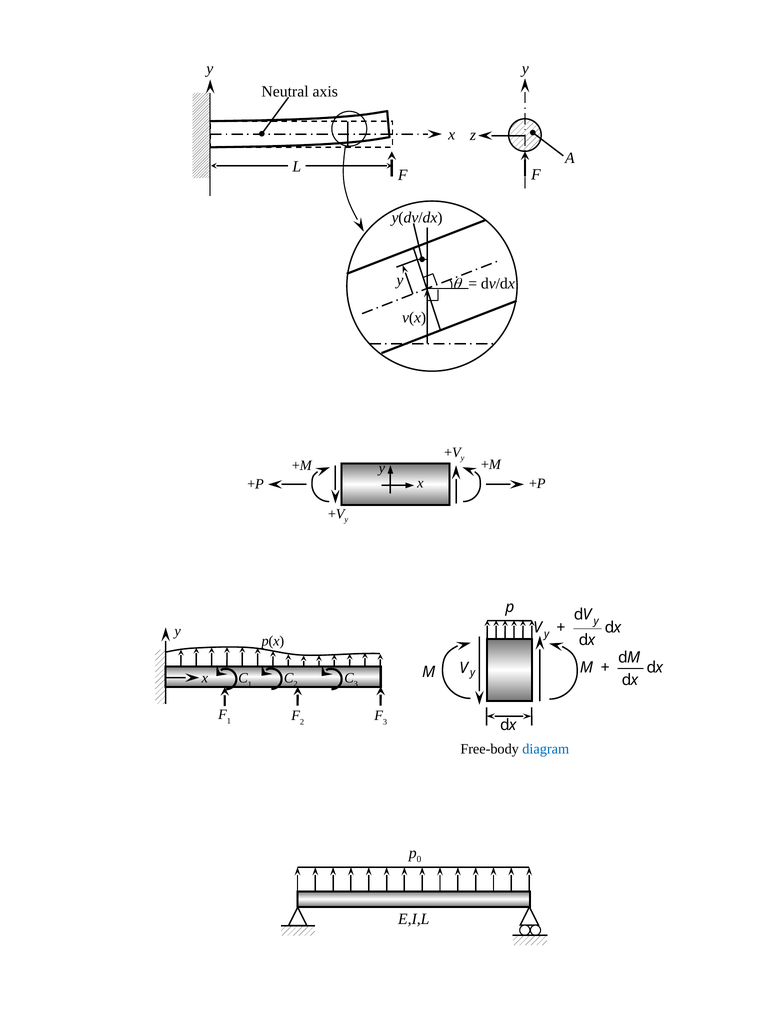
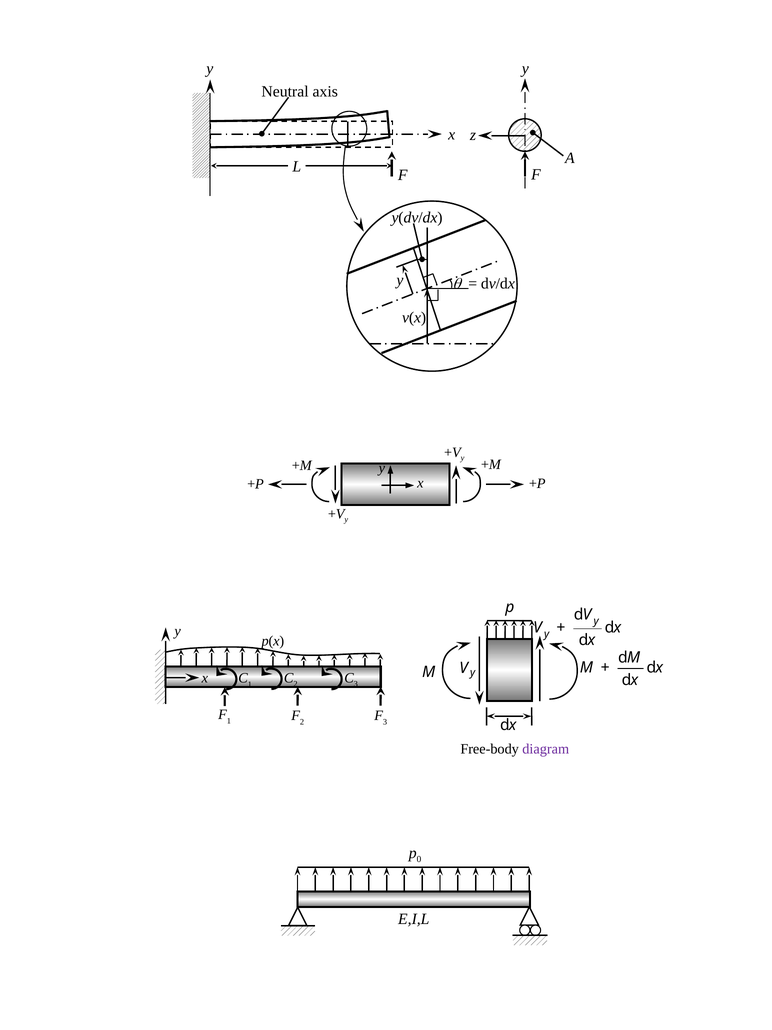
diagram colour: blue -> purple
